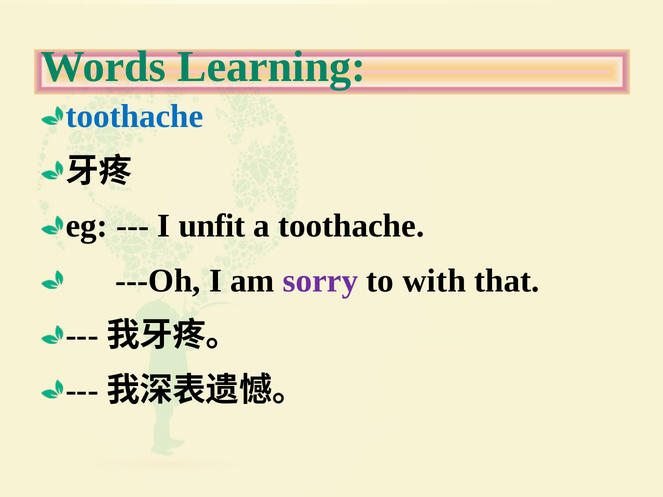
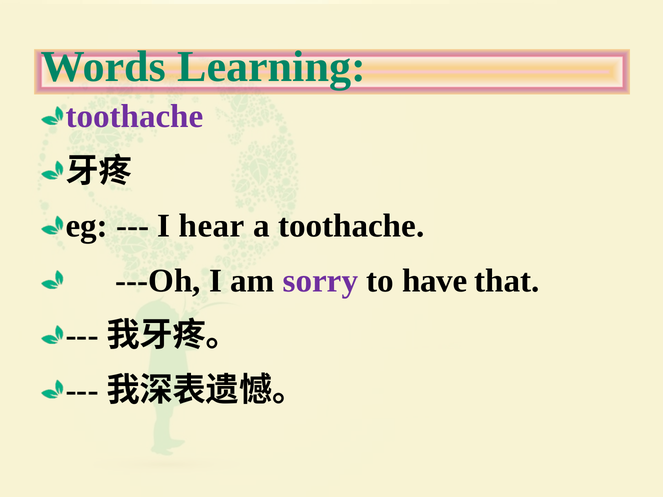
toothache at (135, 117) colour: blue -> purple
unfit: unfit -> hear
with: with -> have
